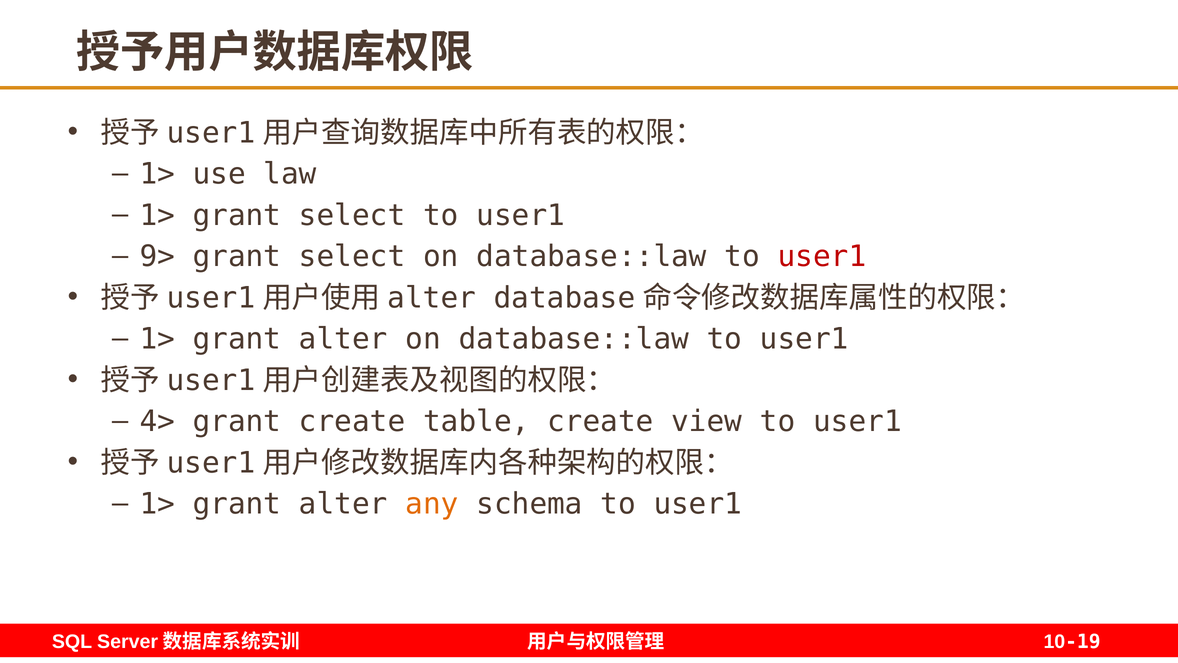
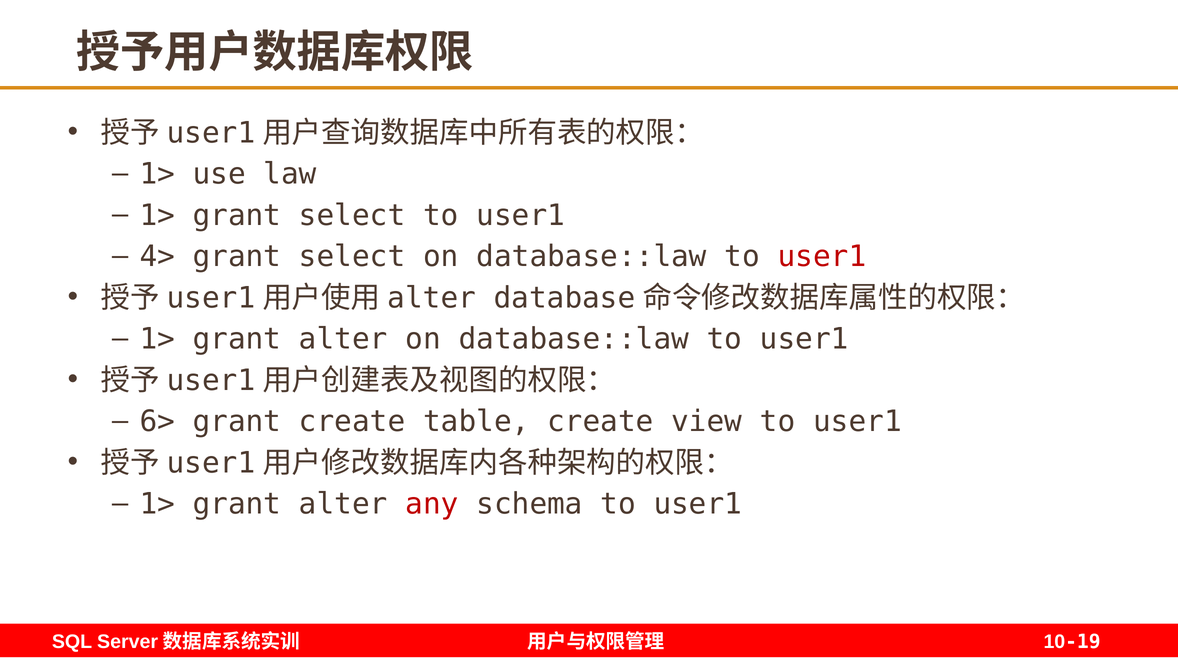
9>: 9> -> 4>
4>: 4> -> 6>
any colour: orange -> red
